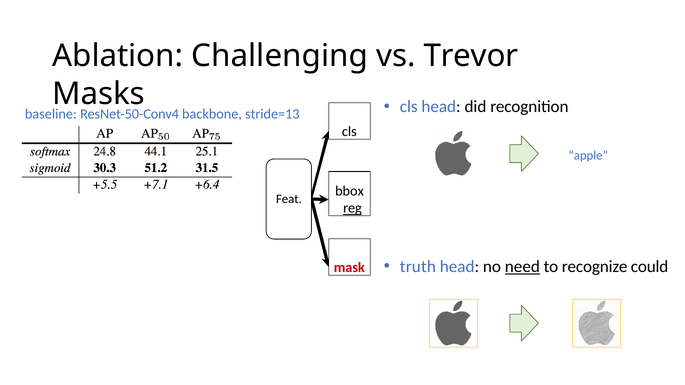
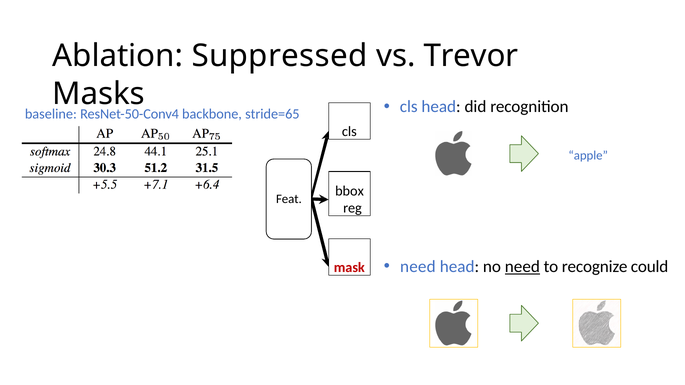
Challenging: Challenging -> Suppressed
stride=13: stride=13 -> stride=65
reg underline: present -> none
truth at (418, 267): truth -> need
